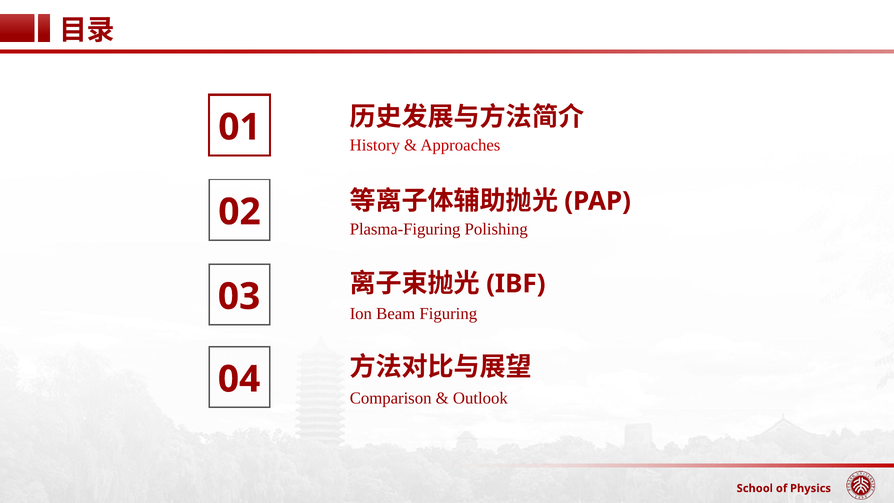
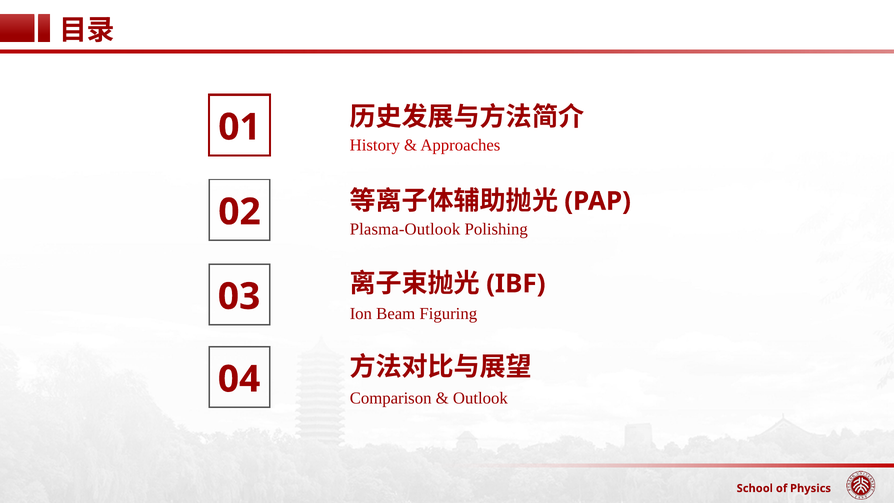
Plasma-Figuring: Plasma-Figuring -> Plasma-Outlook
